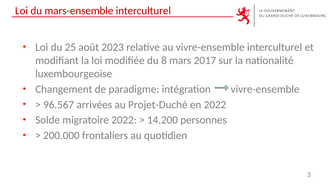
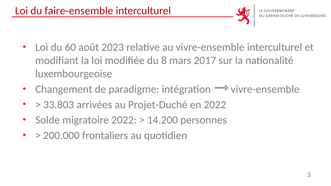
mars-ensemble: mars-ensemble -> faire-ensemble
25: 25 -> 60
96.567: 96.567 -> 33.803
